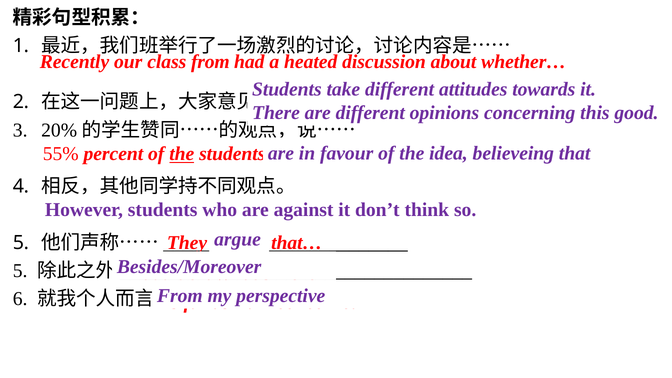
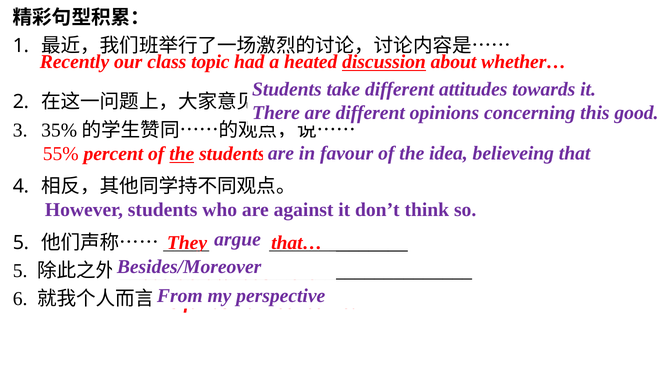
class from: from -> topic
discussion underline: none -> present
20%: 20% -> 35%
